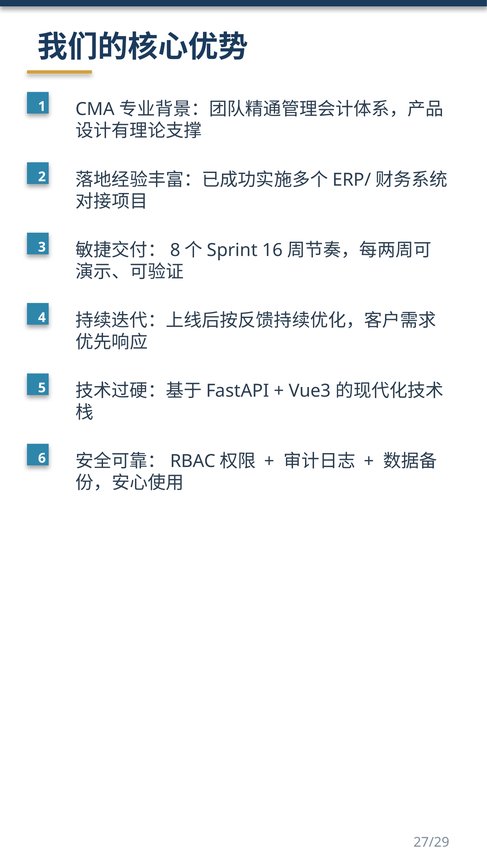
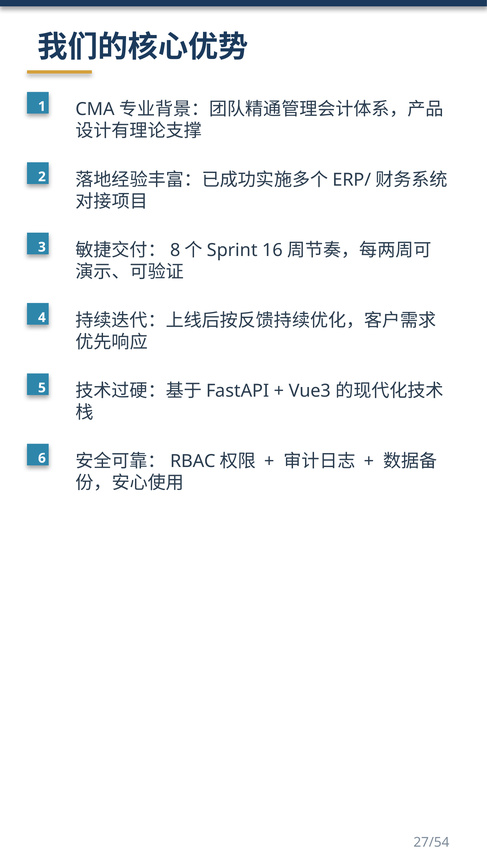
27/29: 27/29 -> 27/54
